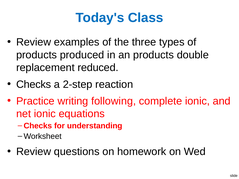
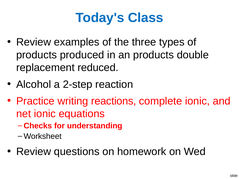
Checks at (34, 84): Checks -> Alcohol
following: following -> reactions
